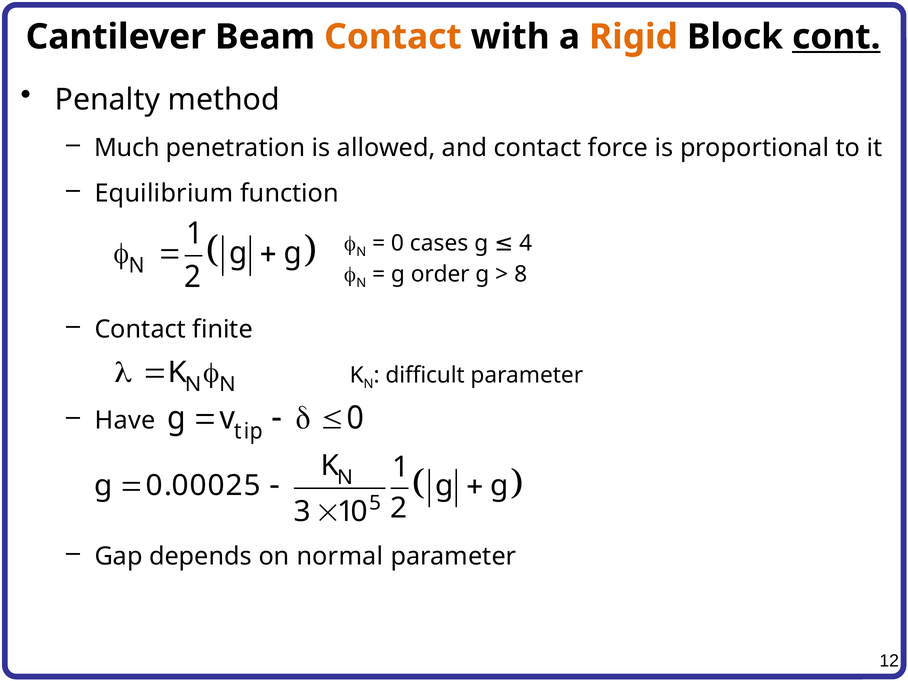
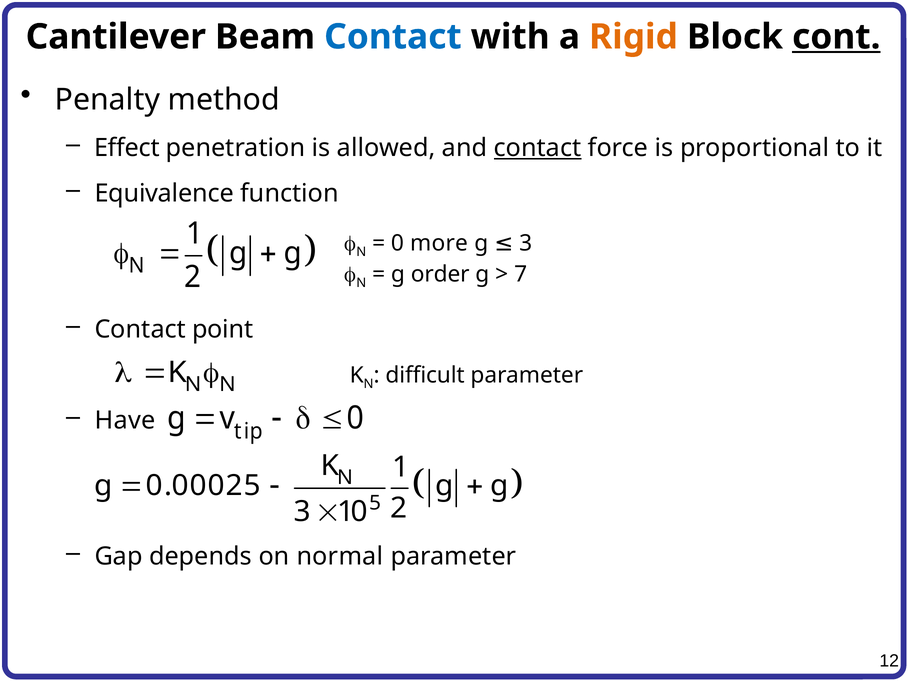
Contact at (393, 37) colour: orange -> blue
Much: Much -> Effect
contact at (538, 148) underline: none -> present
Equilibrium: Equilibrium -> Equivalence
cases: cases -> more
g 4: 4 -> 3
8: 8 -> 7
finite: finite -> point
